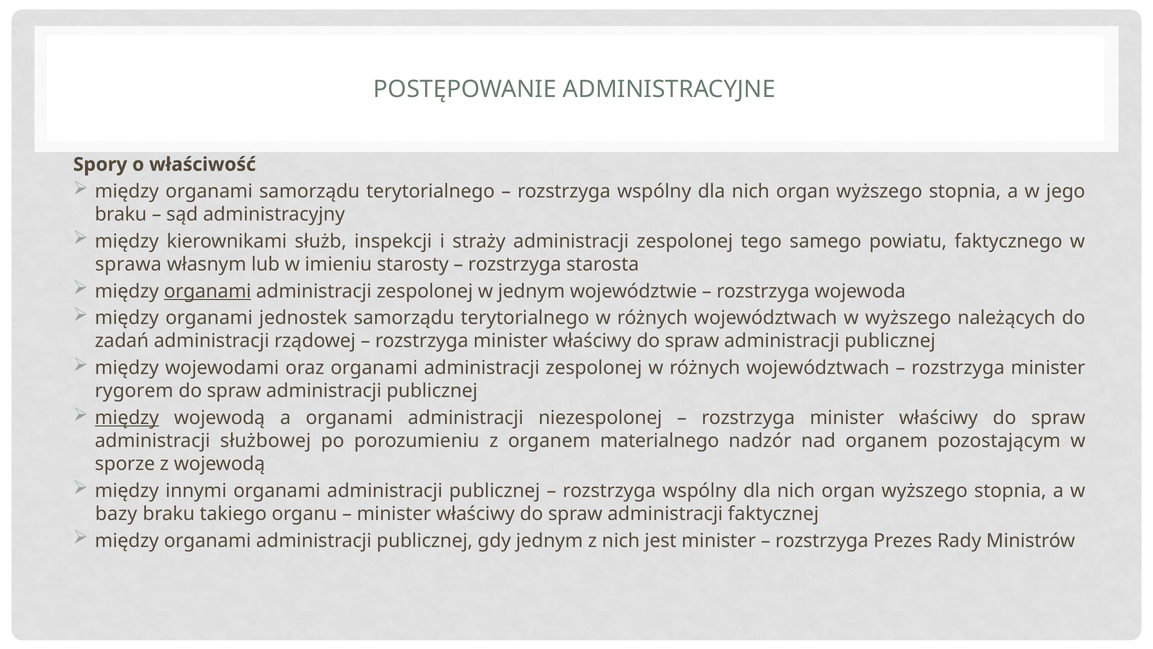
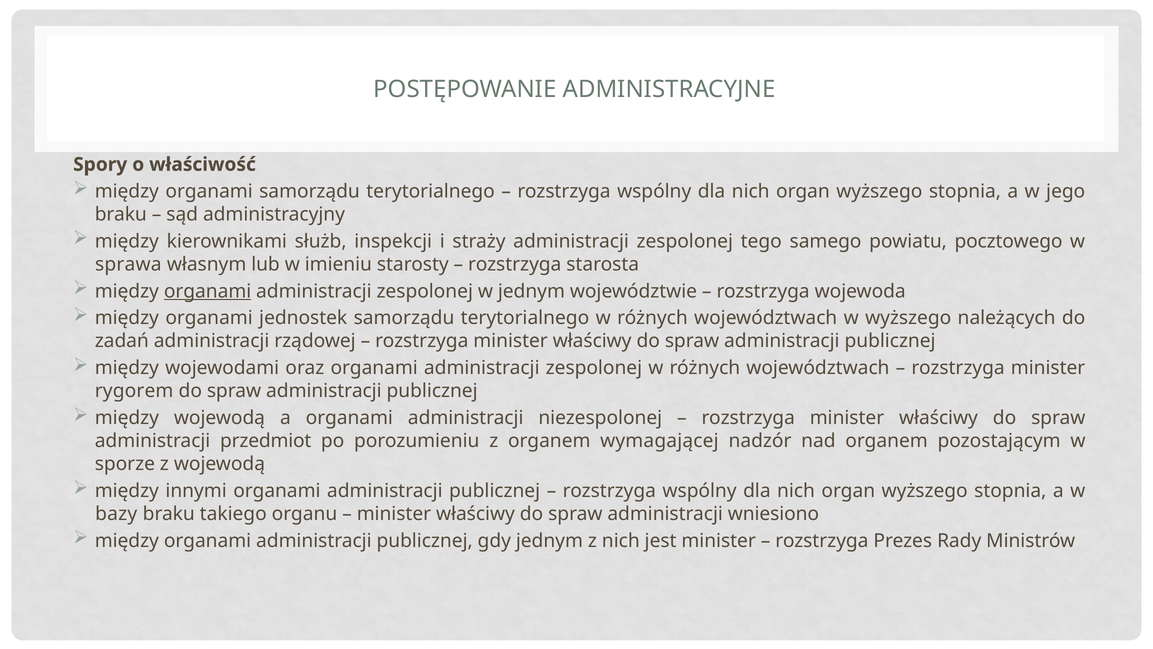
faktycznego: faktycznego -> pocztowego
między at (127, 418) underline: present -> none
służbowej: służbowej -> przedmiot
materialnego: materialnego -> wymagającej
faktycznej: faktycznej -> wniesiono
